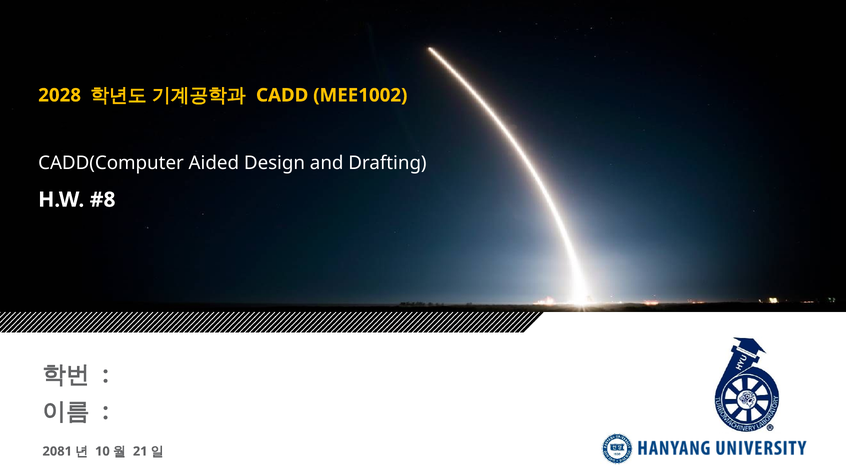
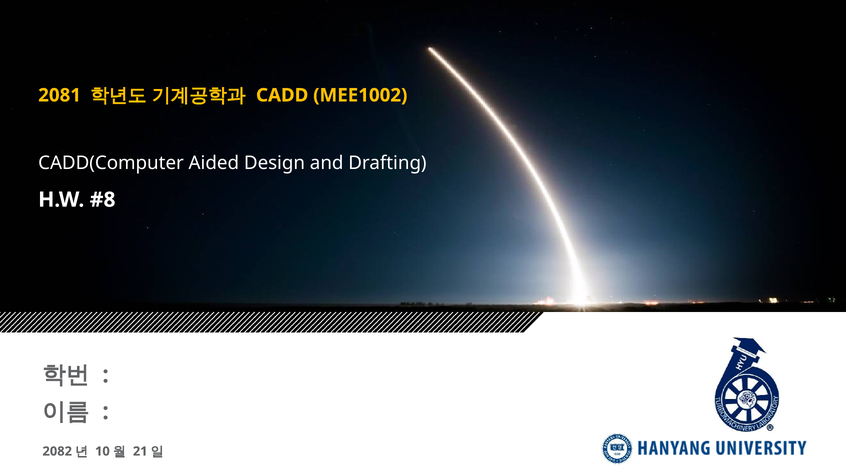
2028: 2028 -> 2081
2081: 2081 -> 2082
